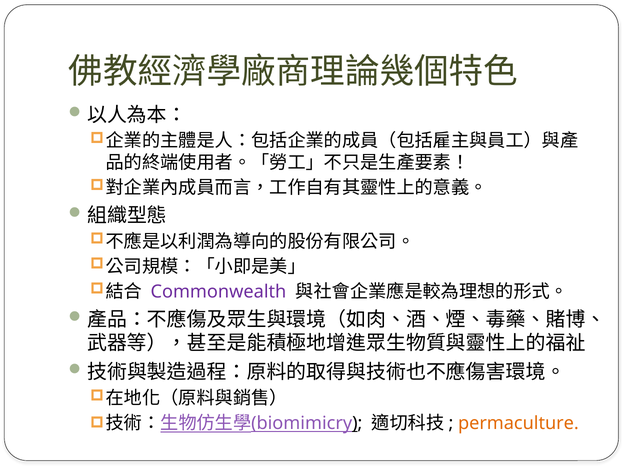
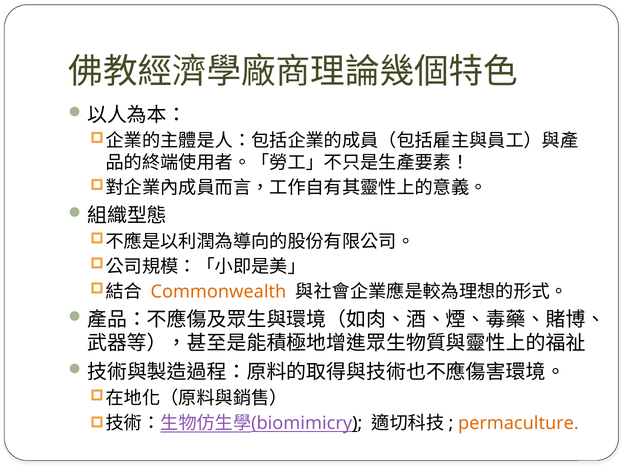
Commonwealth colour: purple -> orange
